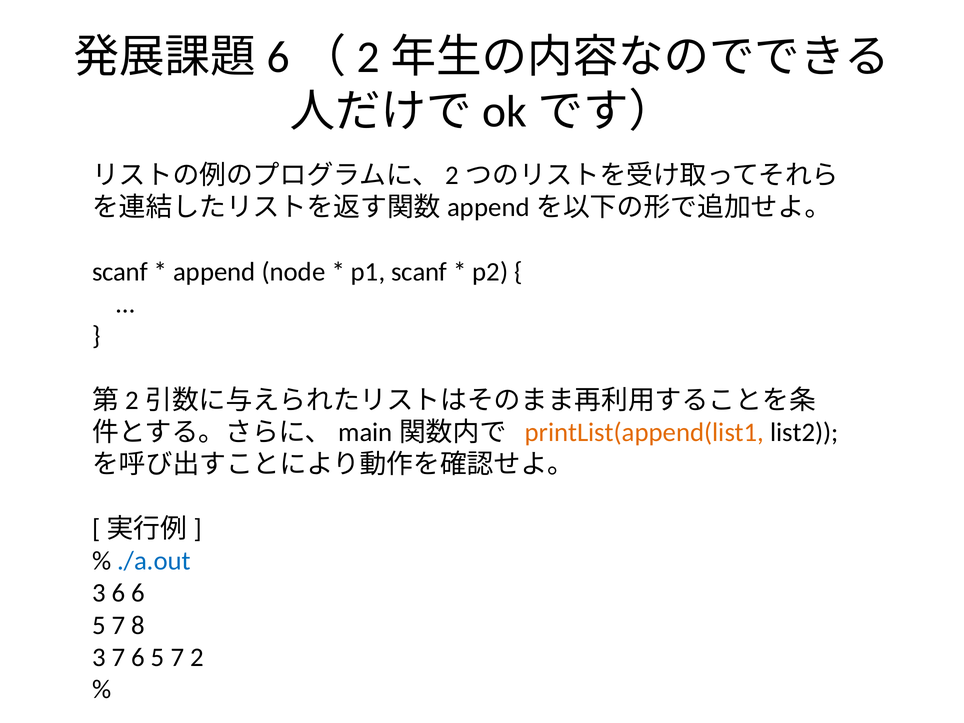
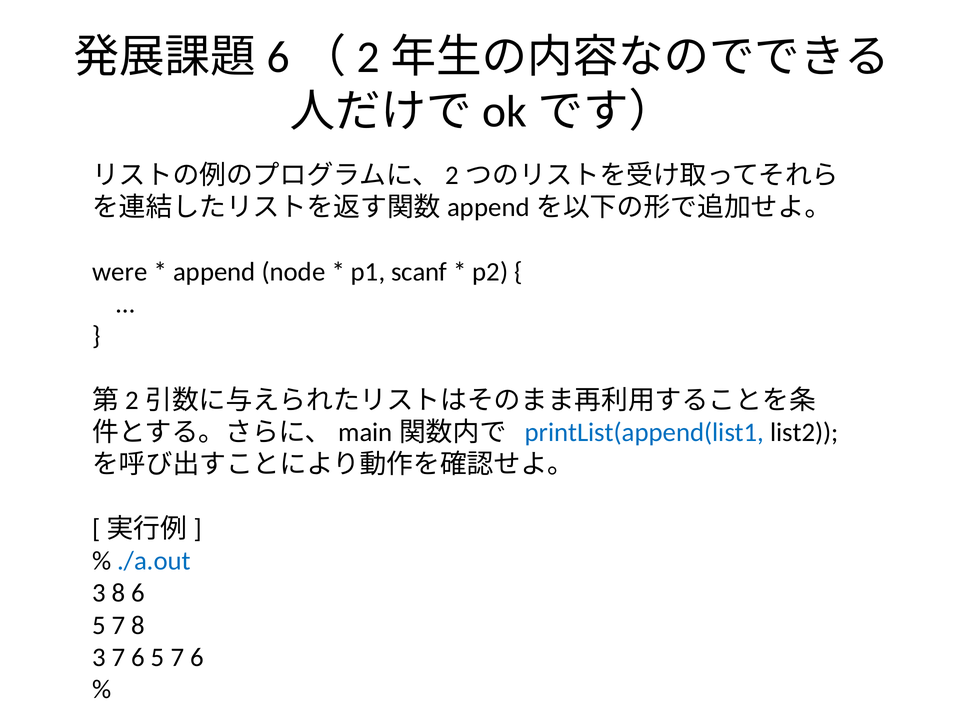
scanf at (120, 272): scanf -> were
printList(append(list1 colour: orange -> blue
3 6: 6 -> 8
5 7 2: 2 -> 6
